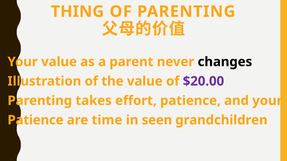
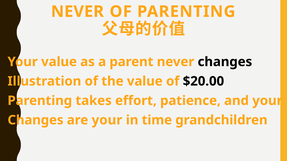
THING at (77, 12): THING -> NEVER
$20.00 colour: purple -> black
Patience at (36, 120): Patience -> Changes
are time: time -> your
seen: seen -> time
